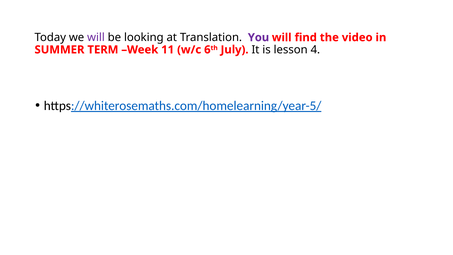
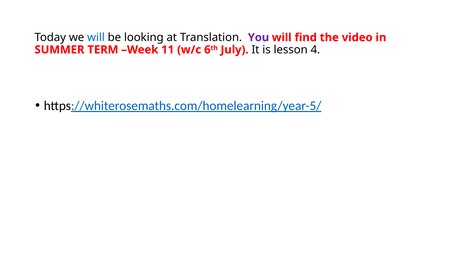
will at (96, 37) colour: purple -> blue
